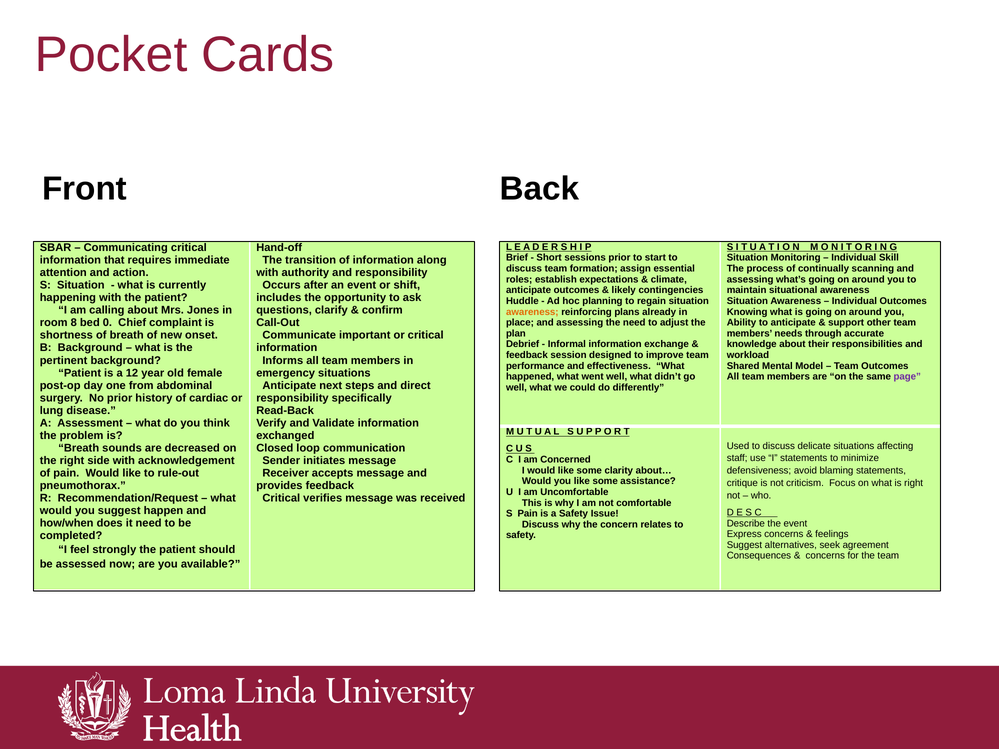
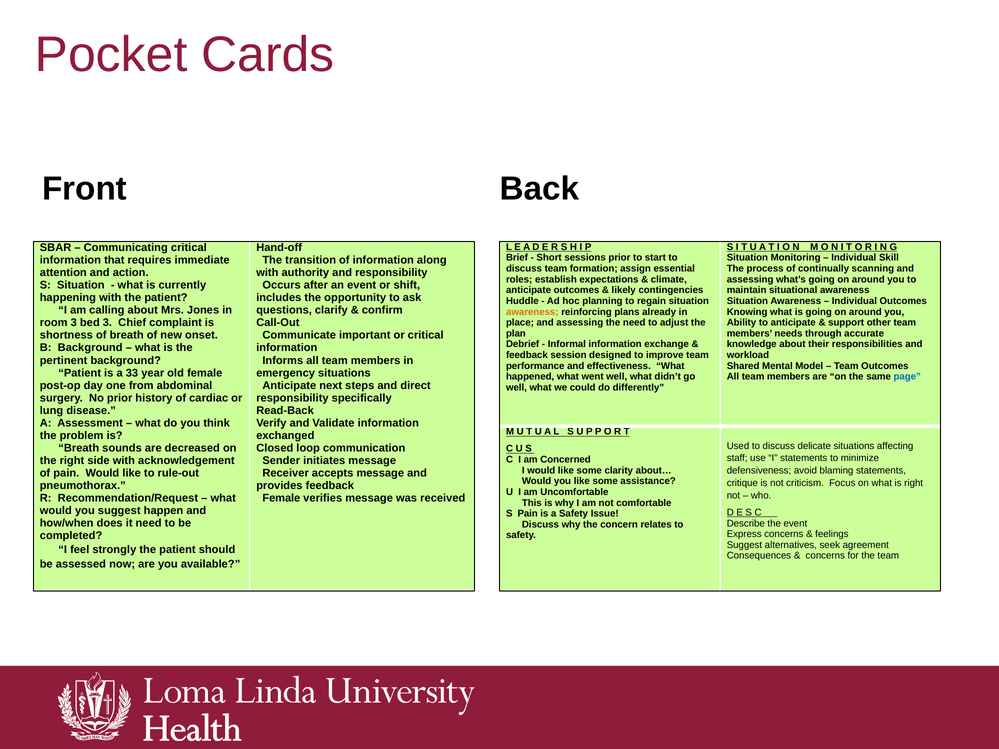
room 8: 8 -> 3
bed 0: 0 -> 3
12: 12 -> 33
page colour: purple -> blue
Critical at (281, 498): Critical -> Female
